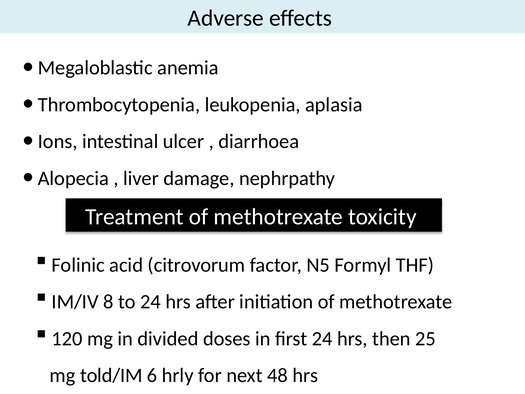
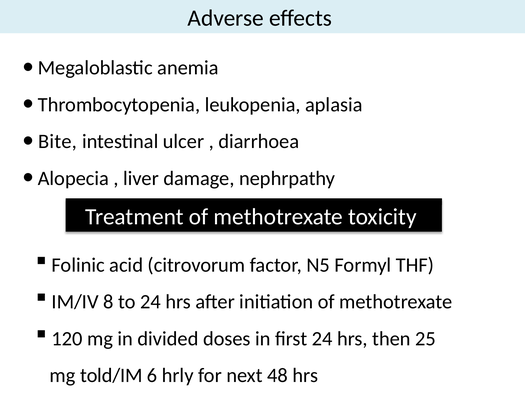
Ions: Ions -> Bite
